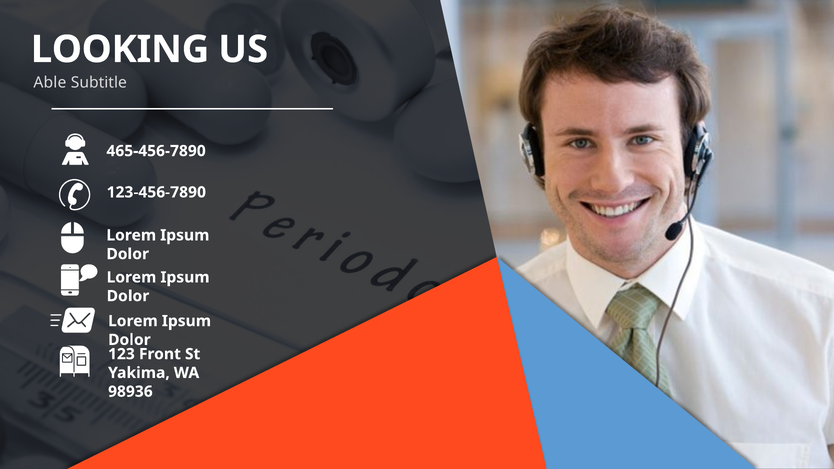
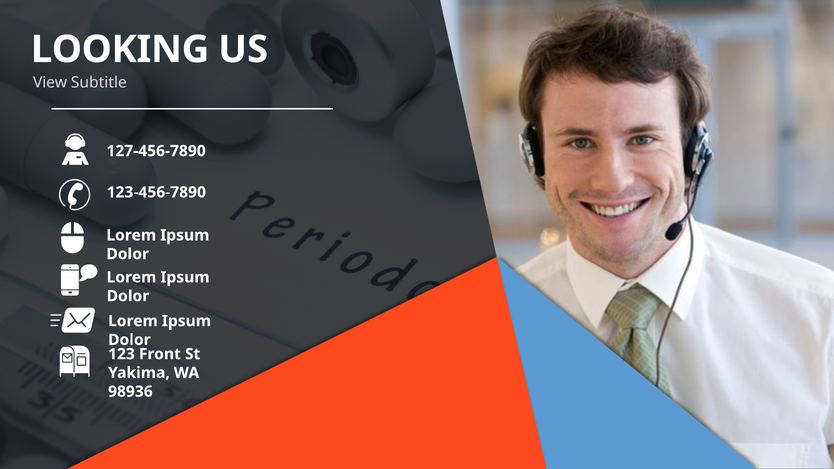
Able: Able -> View
465-456-7890: 465-456-7890 -> 127-456-7890
